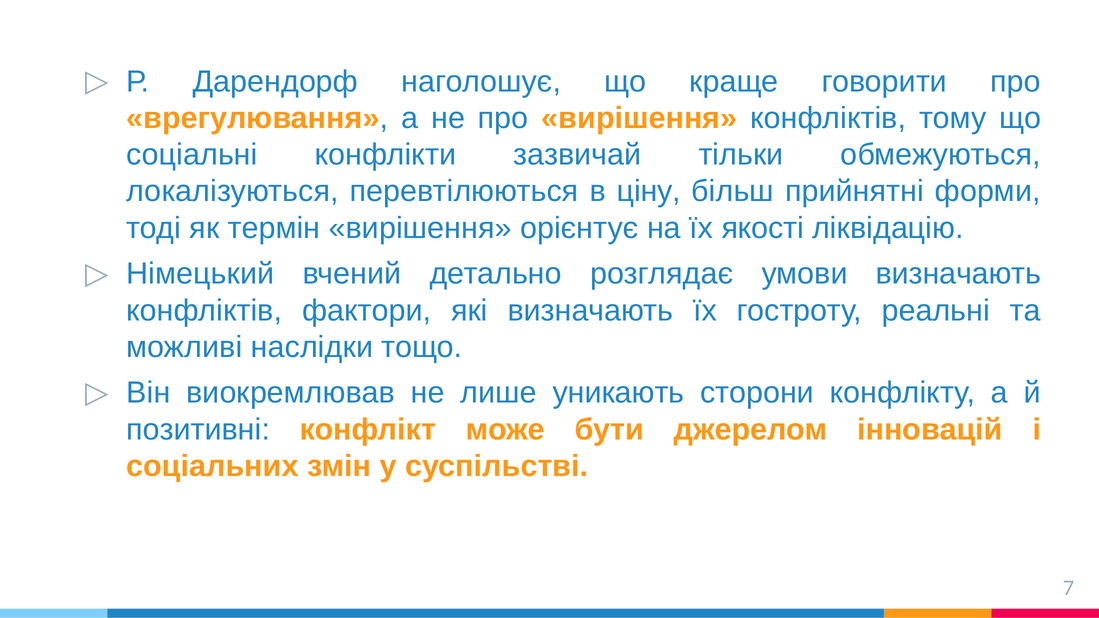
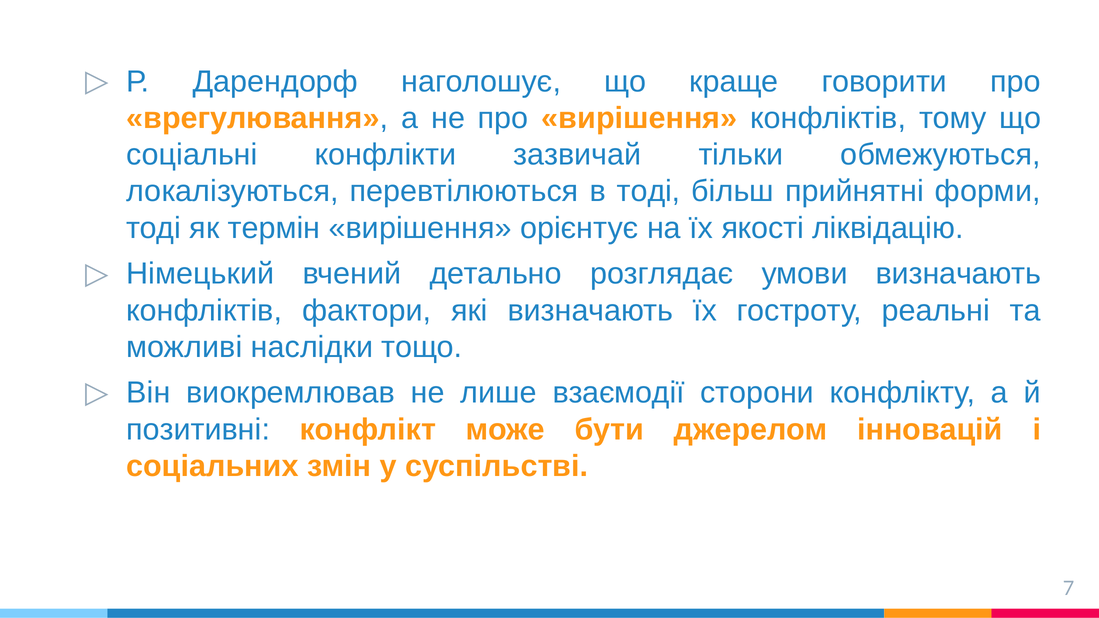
в ціну: ціну -> тоді
уникають: уникають -> взаємодії
